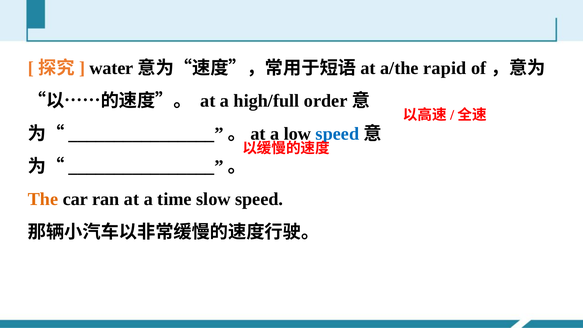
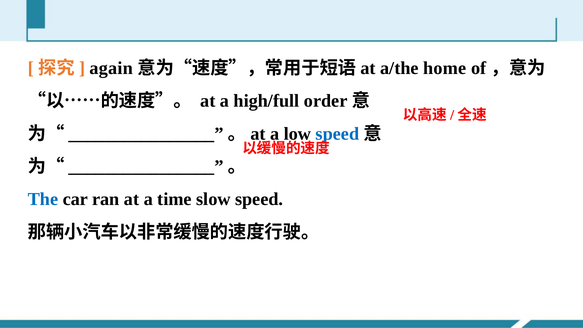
water: water -> again
rapid: rapid -> home
The colour: orange -> blue
